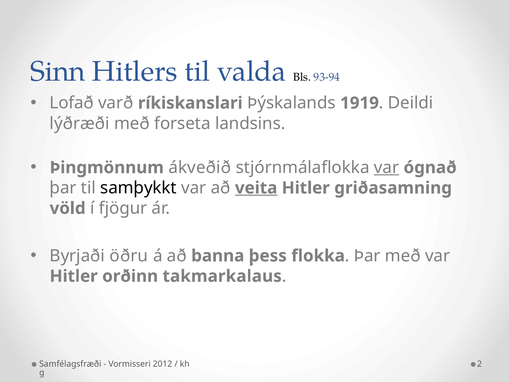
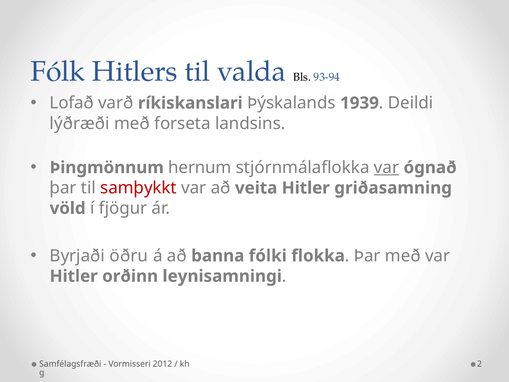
Sinn: Sinn -> Fólk
1919: 1919 -> 1939
ákveðið: ákveðið -> hernum
samþykkt colour: black -> red
veita underline: present -> none
þess: þess -> fólki
takmarkalaus: takmarkalaus -> leynisamningi
